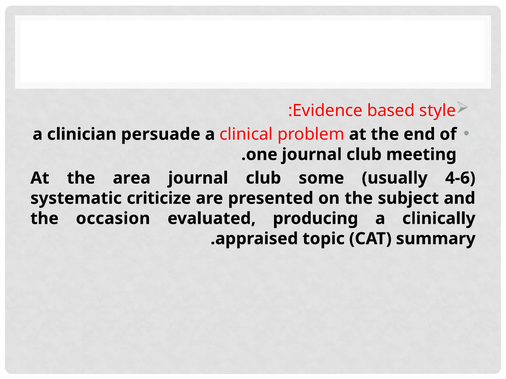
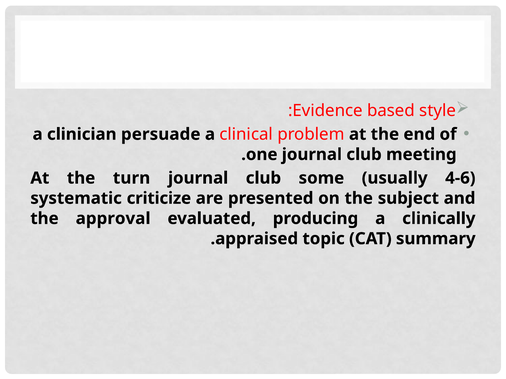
area: area -> turn
occasion: occasion -> approval
